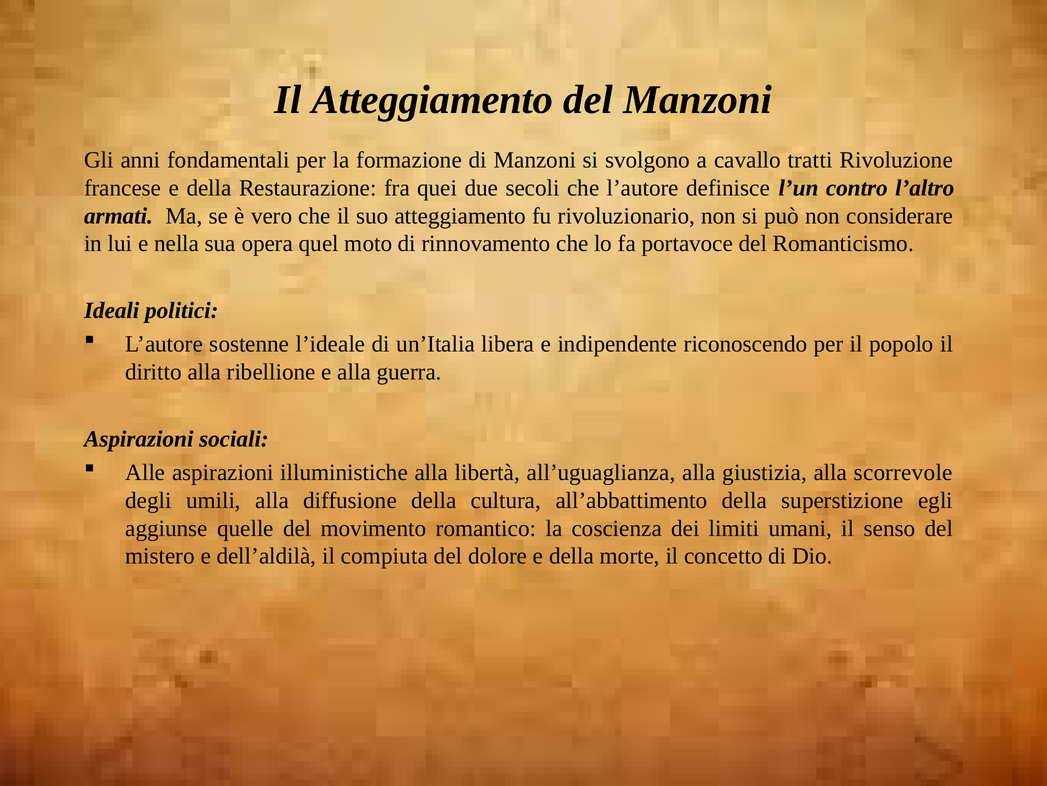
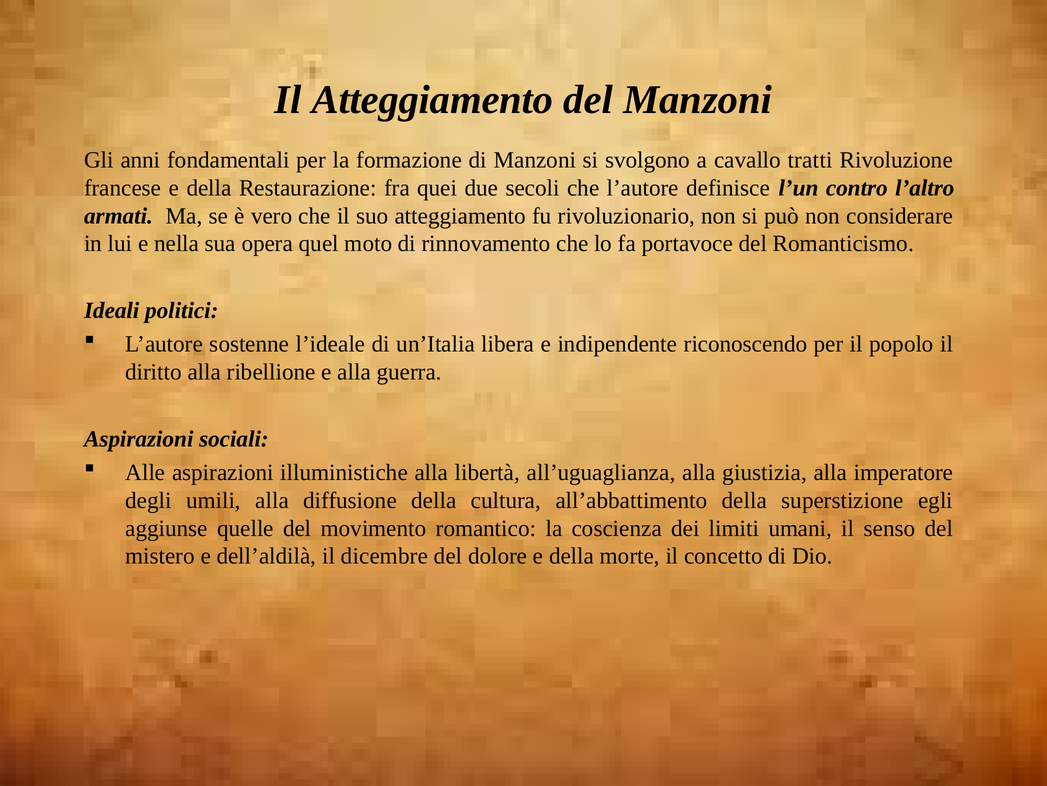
scorrevole: scorrevole -> imperatore
compiuta: compiuta -> dicembre
